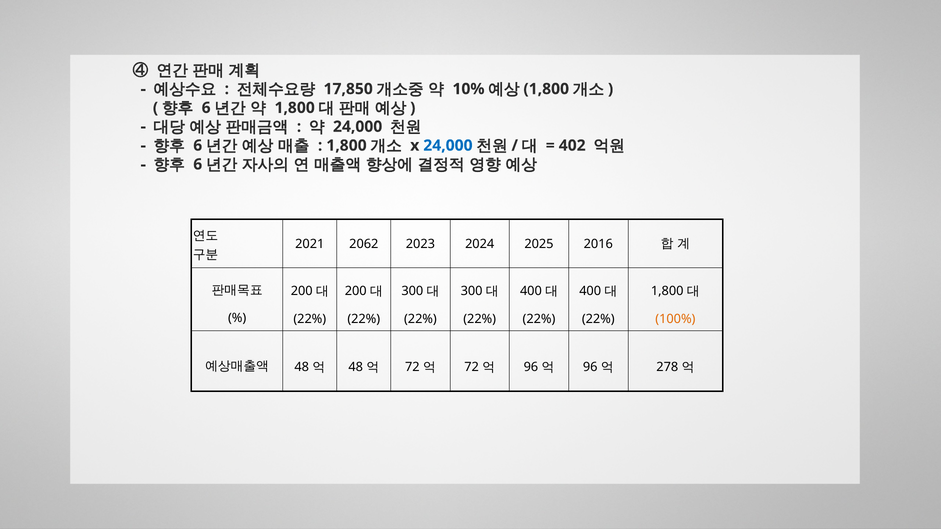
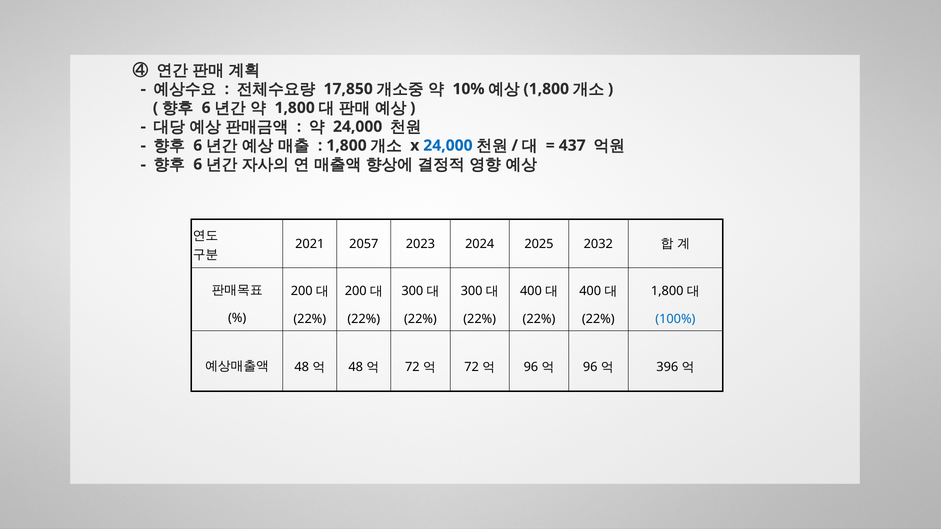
402: 402 -> 437
2062: 2062 -> 2057
2016: 2016 -> 2032
100% colour: orange -> blue
278: 278 -> 396
